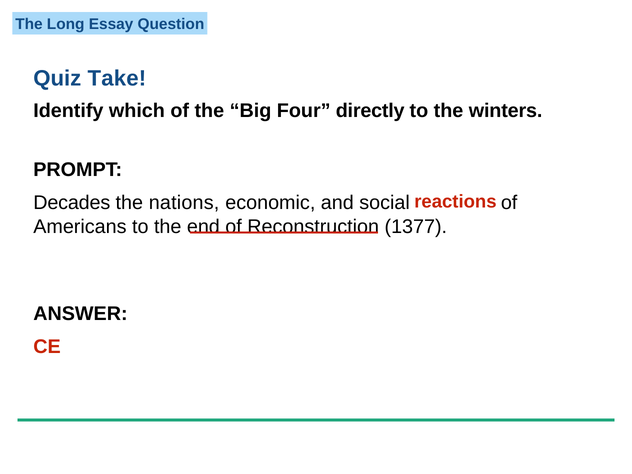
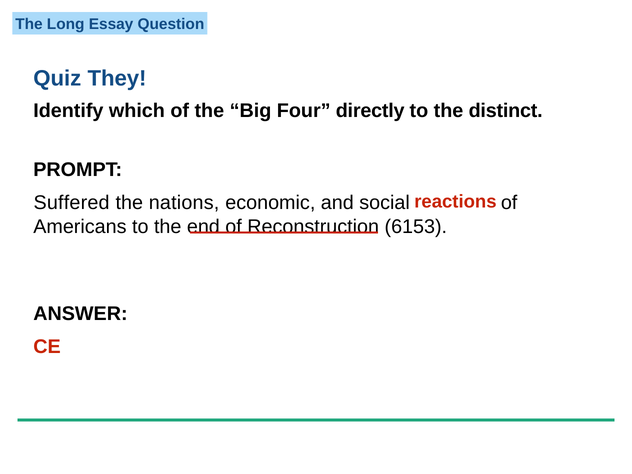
Take: Take -> They
winters: winters -> distinct
Decades: Decades -> Suffered
1377: 1377 -> 6153
